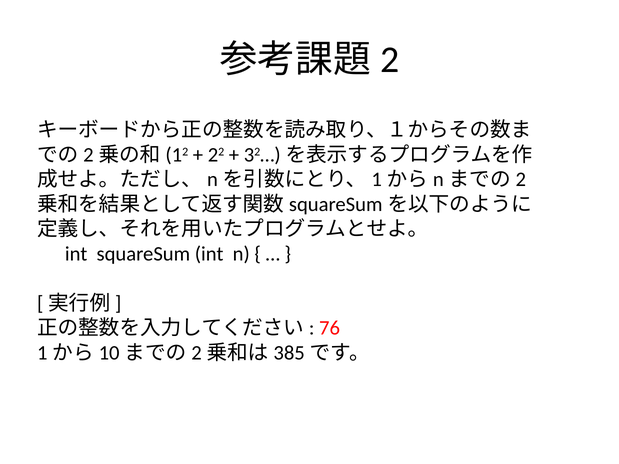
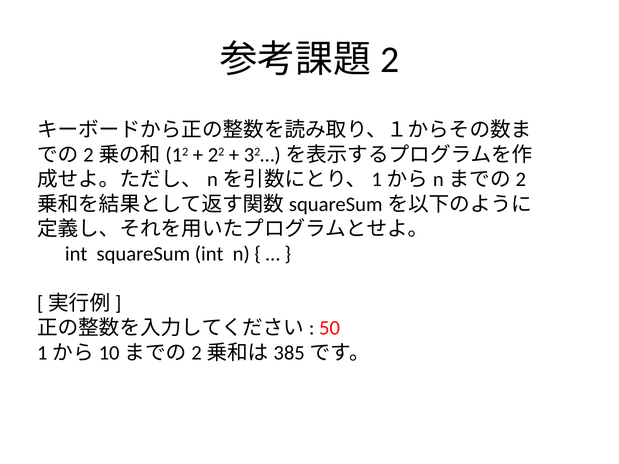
76: 76 -> 50
